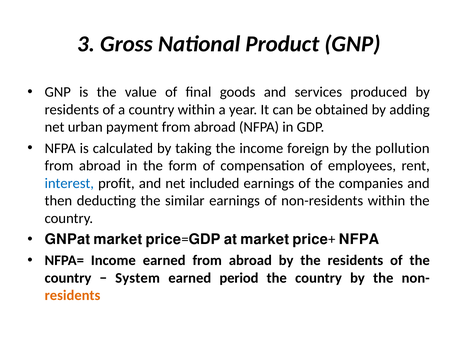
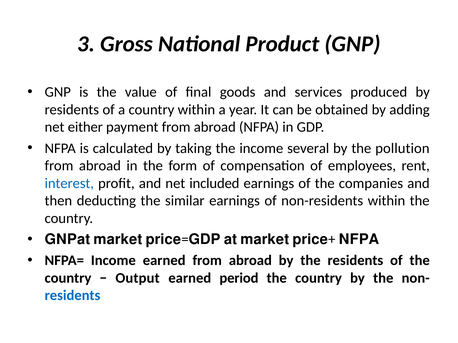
urban: urban -> either
foreign: foreign -> several
System: System -> Output
residents at (73, 296) colour: orange -> blue
